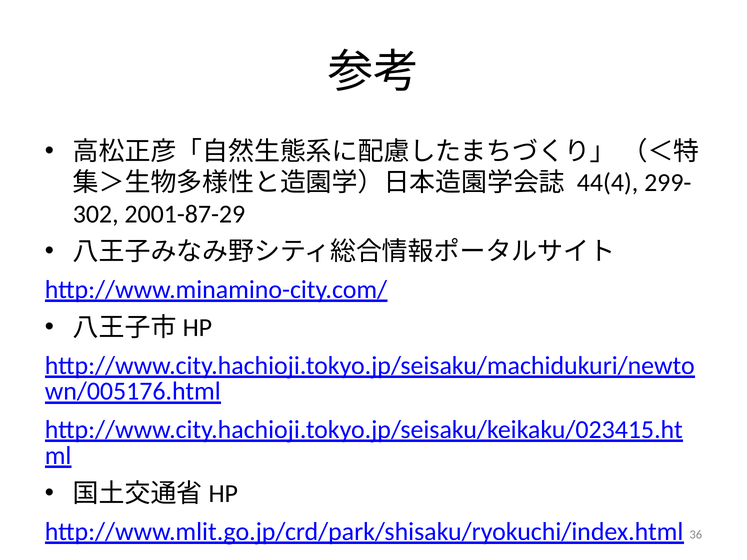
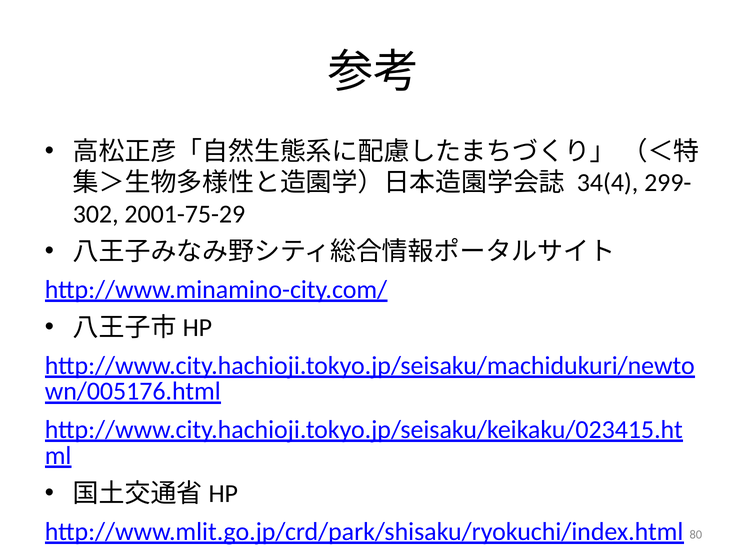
44(4: 44(4 -> 34(4
2001-87-29: 2001-87-29 -> 2001-75-29
36: 36 -> 80
